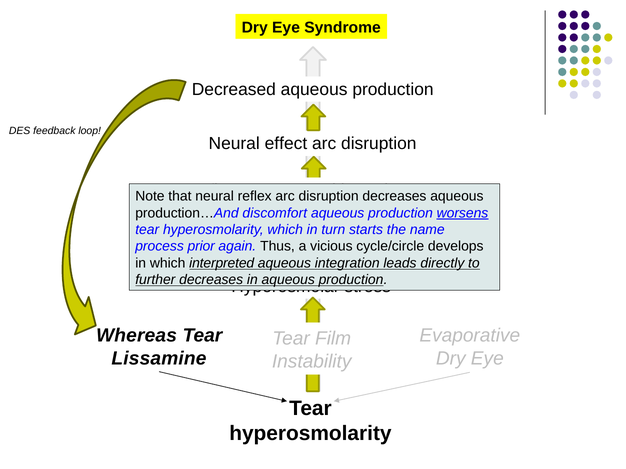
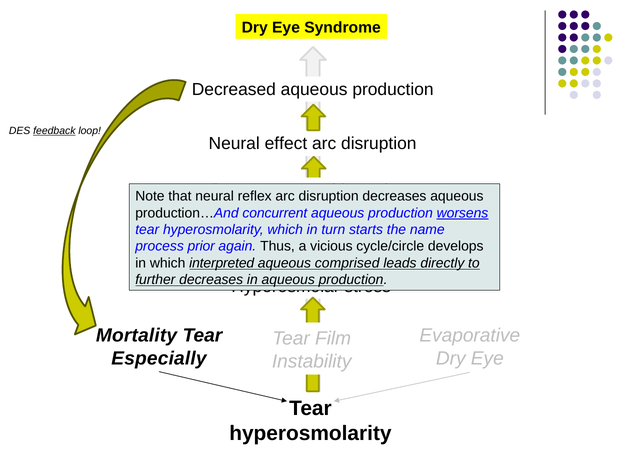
feedback underline: none -> present
discomfort: discomfort -> concurrent
integration: integration -> comprised
Whereas: Whereas -> Mortality
Lissamine: Lissamine -> Especially
